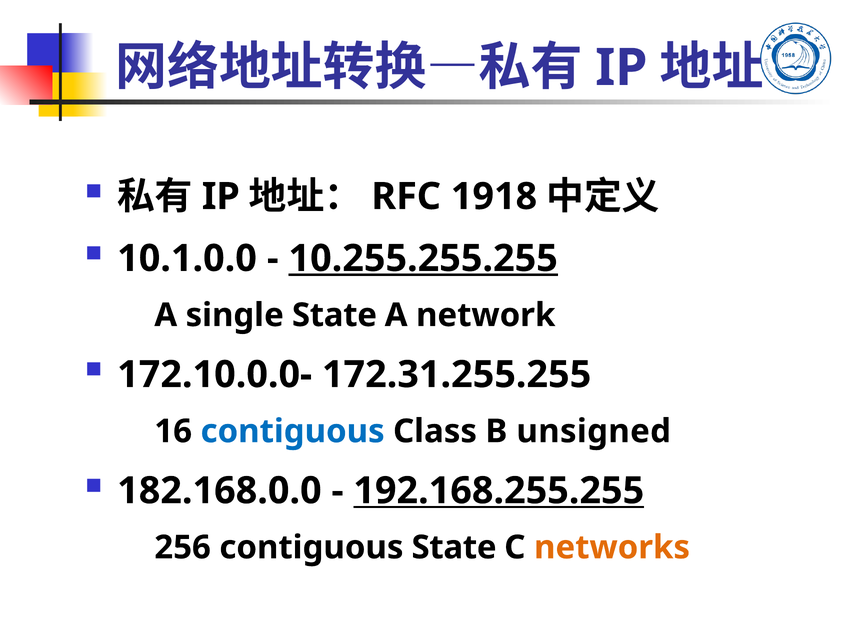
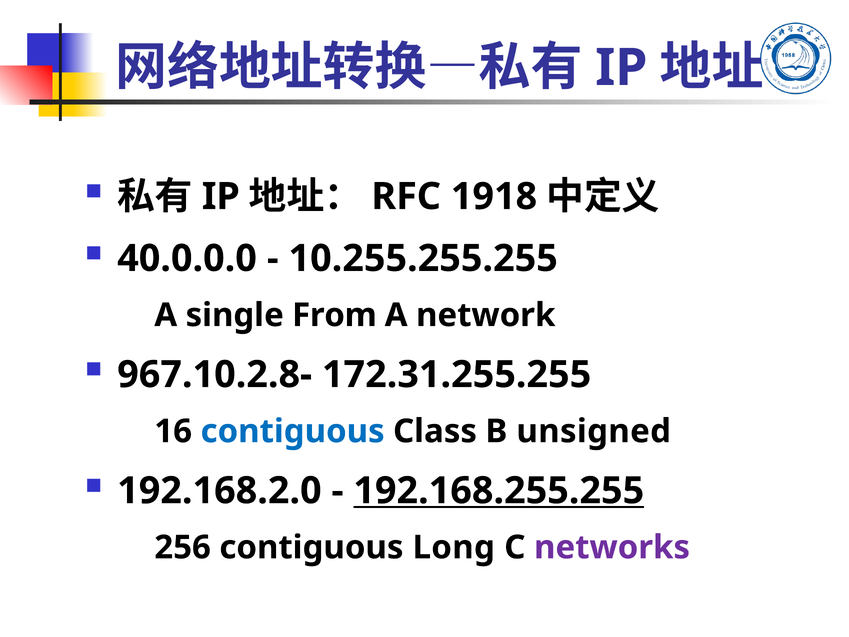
10.1.0.0: 10.1.0.0 -> 40.0.0.0
10.255.255.255 underline: present -> none
single State: State -> From
172.10.0.0-: 172.10.0.0- -> 967.10.2.8-
182.168.0.0: 182.168.0.0 -> 192.168.2.0
contiguous State: State -> Long
networks colour: orange -> purple
